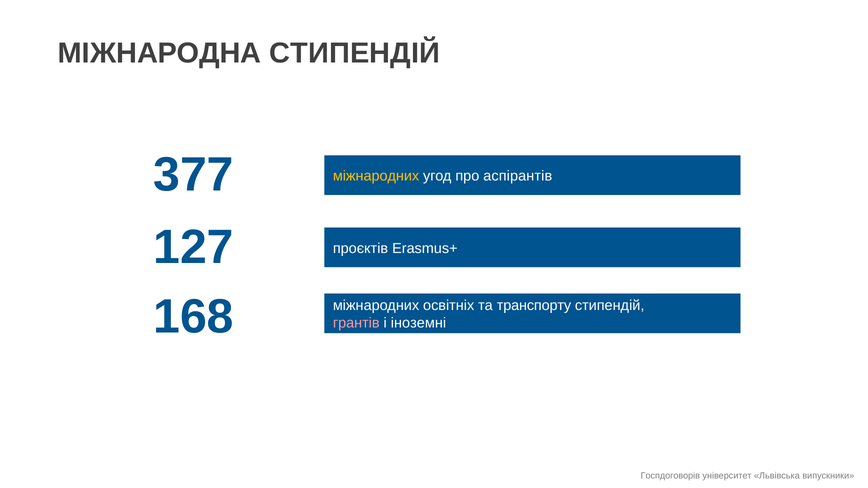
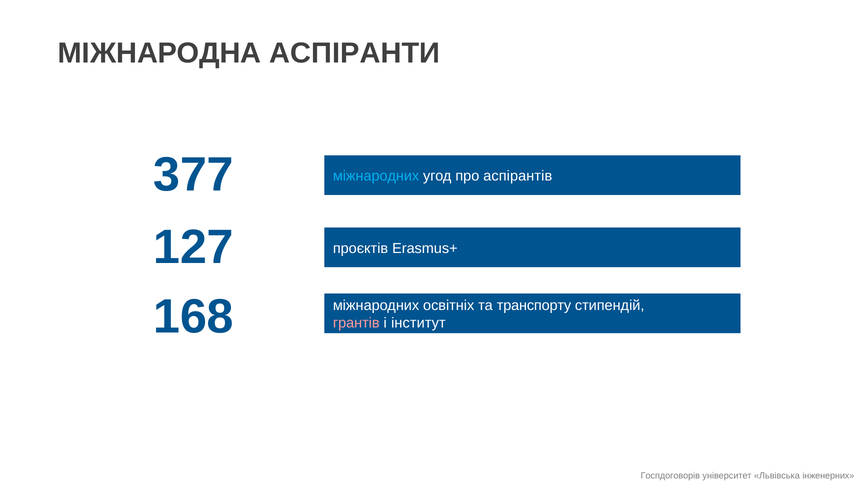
МІЖНАРОДНА СТИПЕНДІЙ: СТИПЕНДІЙ -> АСПІРАНТИ
міжнародних at (376, 176) colour: yellow -> light blue
іноземні: іноземні -> інститут
випускники: випускники -> інженерних
